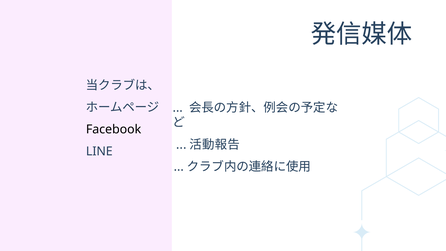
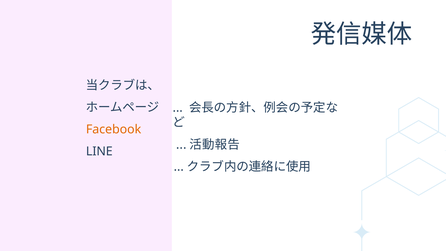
Facebook colour: black -> orange
